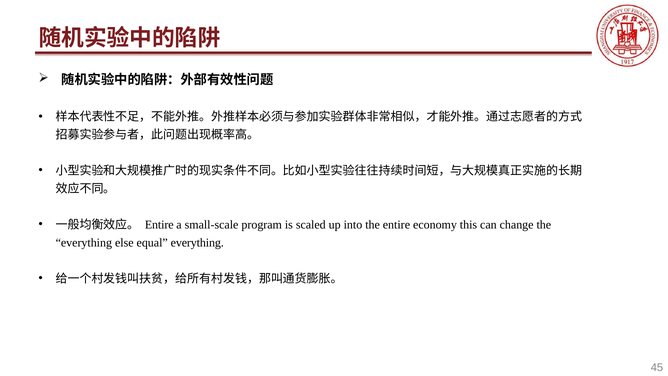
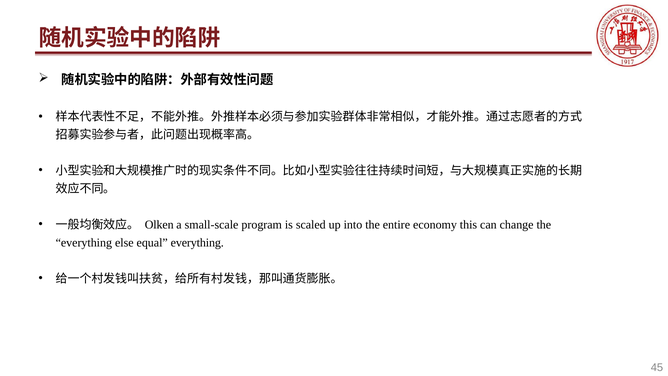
Entire at (159, 225): Entire -> Olken
